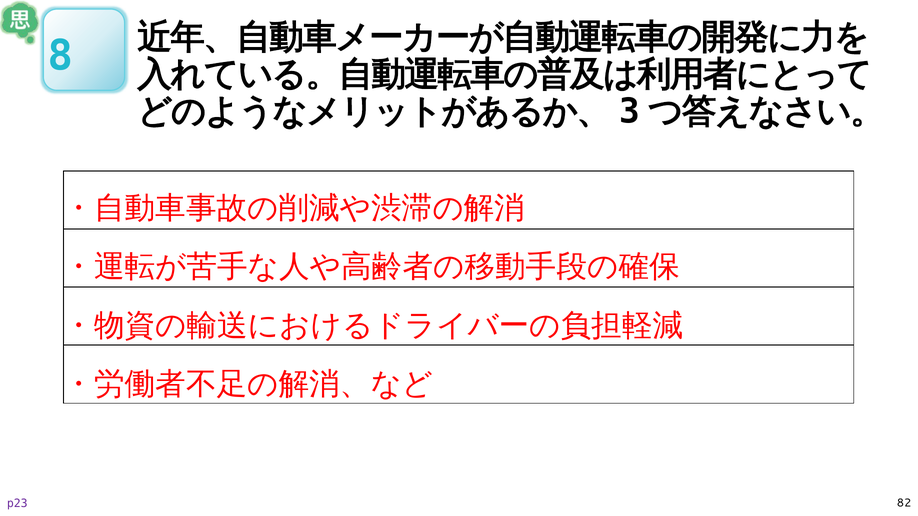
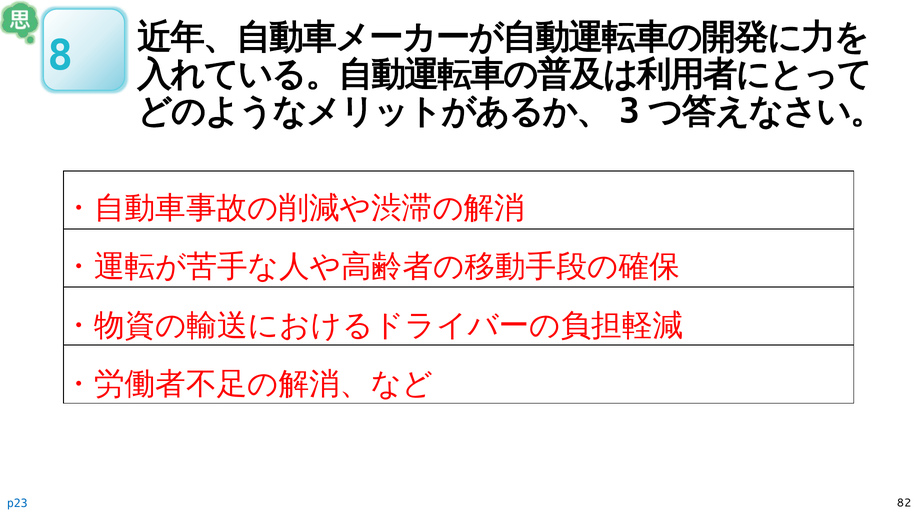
p23 colour: purple -> blue
